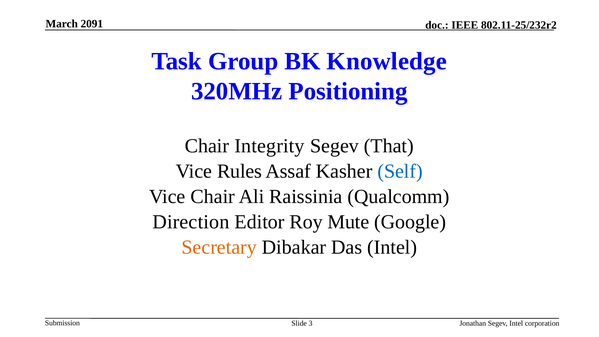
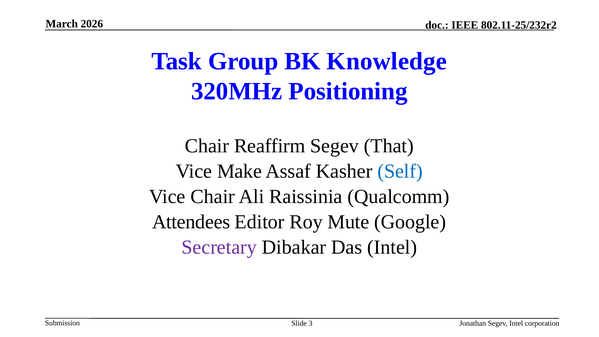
2091: 2091 -> 2026
Integrity: Integrity -> Reaffirm
Rules: Rules -> Make
Direction: Direction -> Attendees
Secretary colour: orange -> purple
